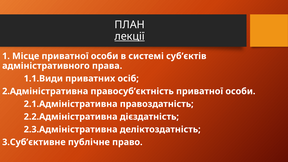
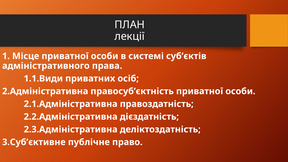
лекції underline: present -> none
